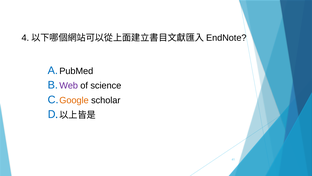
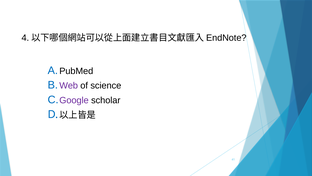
Google colour: orange -> purple
